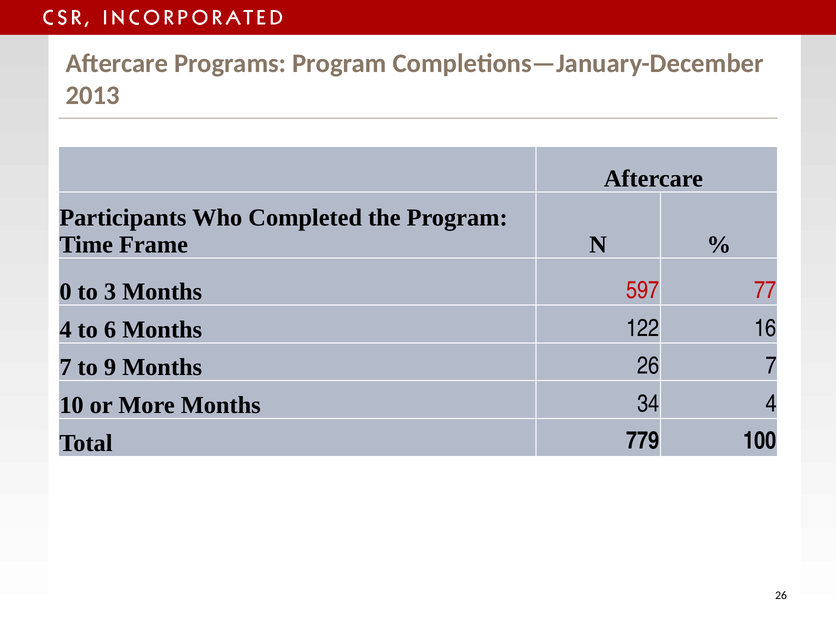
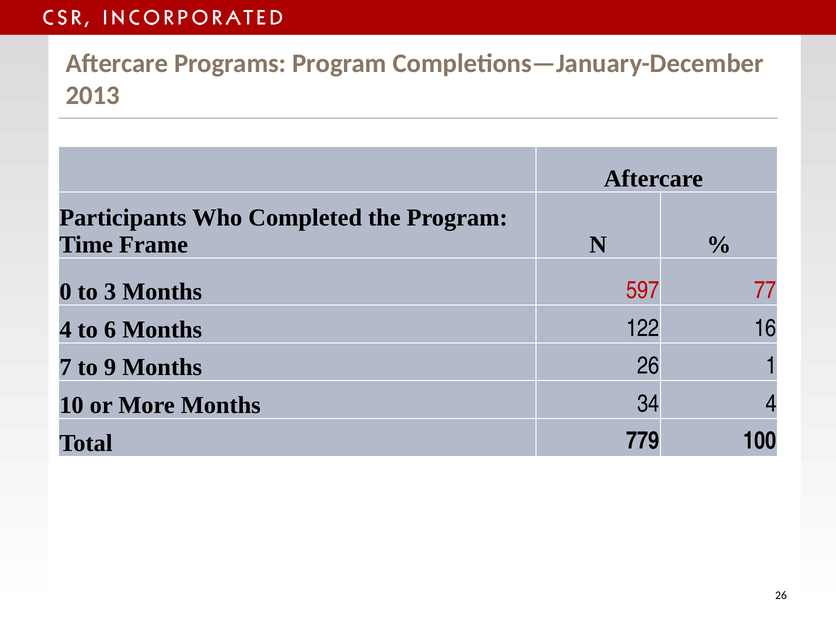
26 7: 7 -> 1
